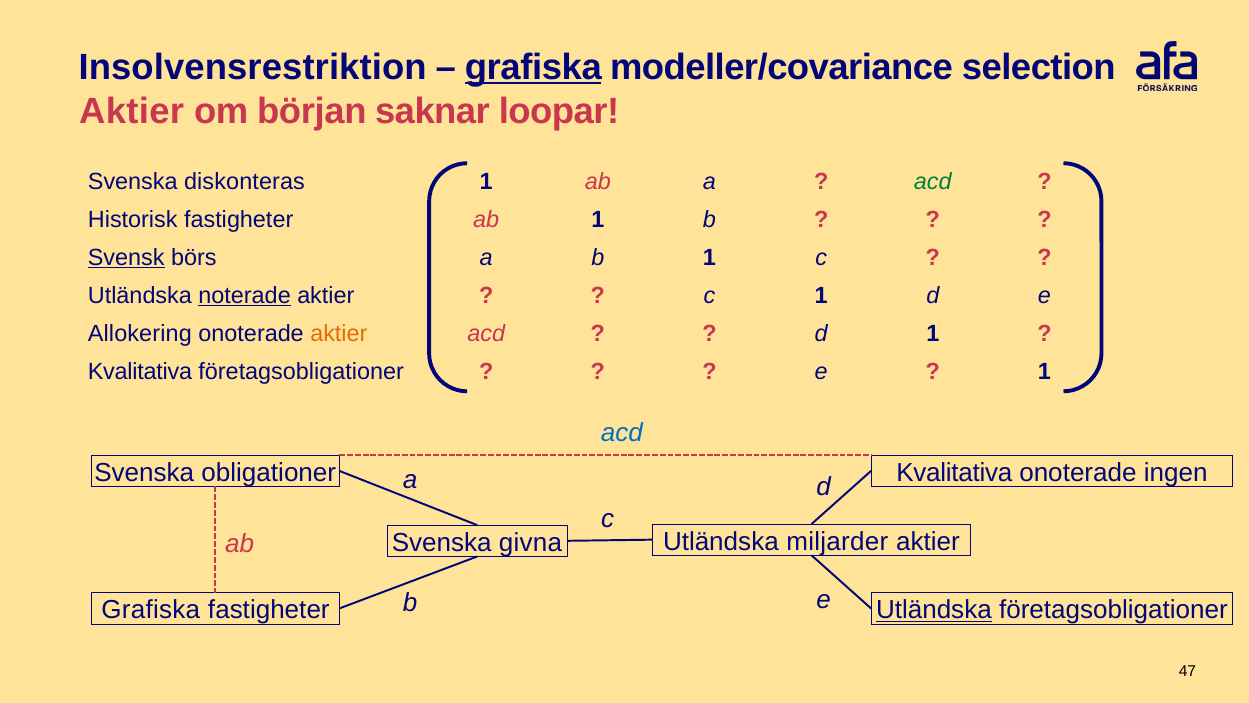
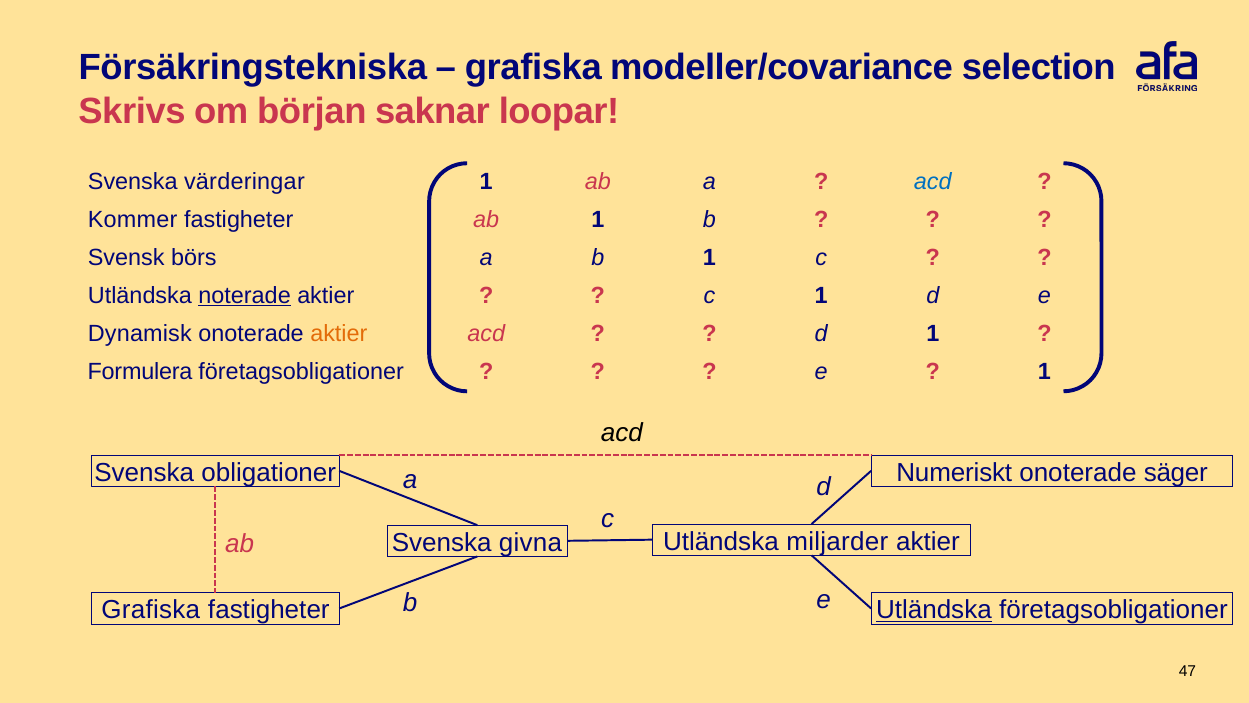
Insolvensrestriktion: Insolvensrestriktion -> Försäkringstekniska
grafiska at (533, 68) underline: present -> none
Aktier at (132, 111): Aktier -> Skrivs
diskonteras: diskonteras -> värderingar
acd at (933, 181) colour: green -> blue
Historisk: Historisk -> Kommer
Svensk underline: present -> none
Allokering: Allokering -> Dynamisk
Kvalitativa at (140, 371): Kvalitativa -> Formulera
acd at (622, 432) colour: blue -> black
Kvalitativa at (954, 472): Kvalitativa -> Numeriskt
ingen: ingen -> säger
